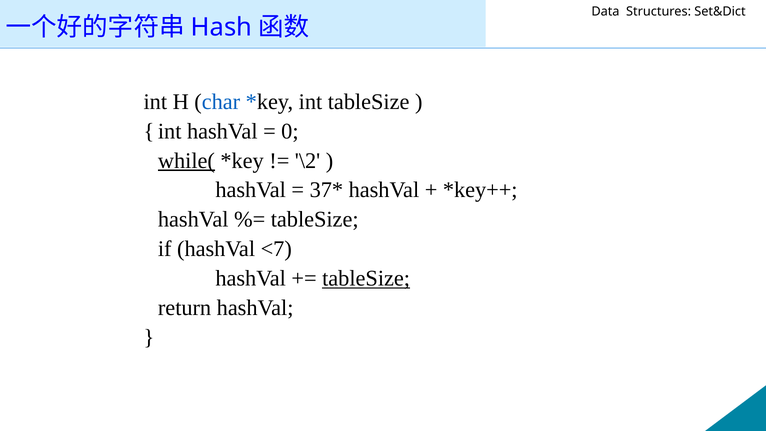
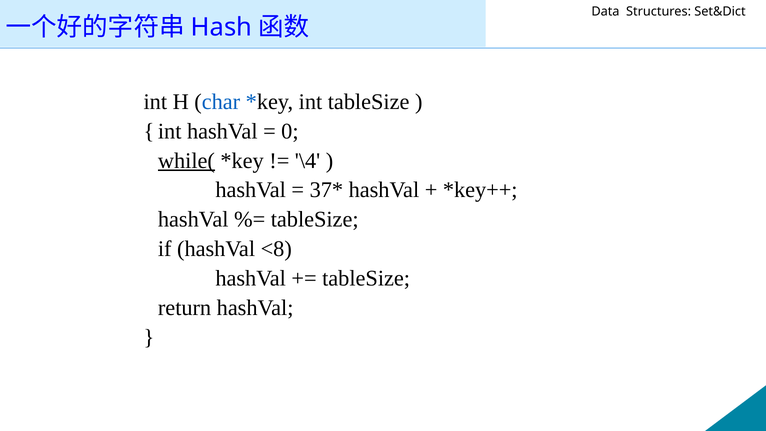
\2: \2 -> \4
<7: <7 -> <8
tableSize at (366, 278) underline: present -> none
